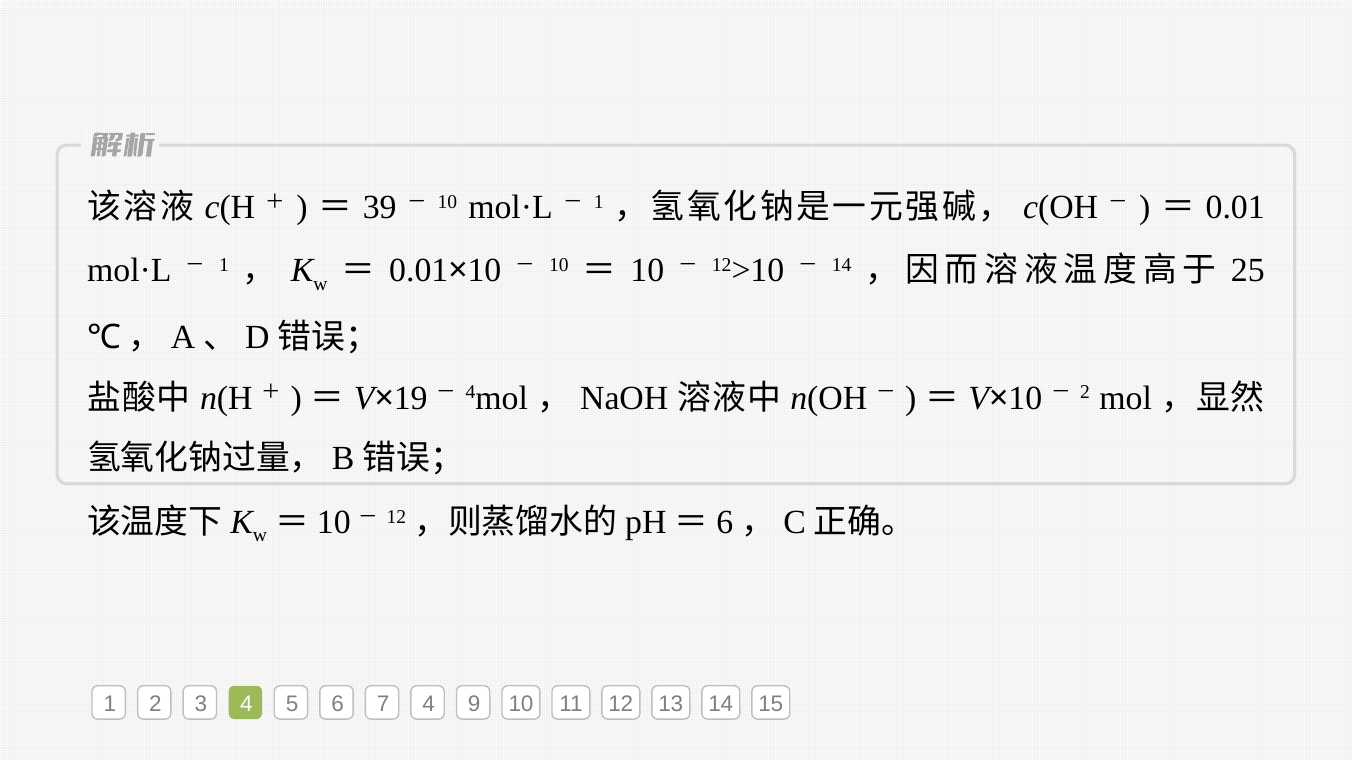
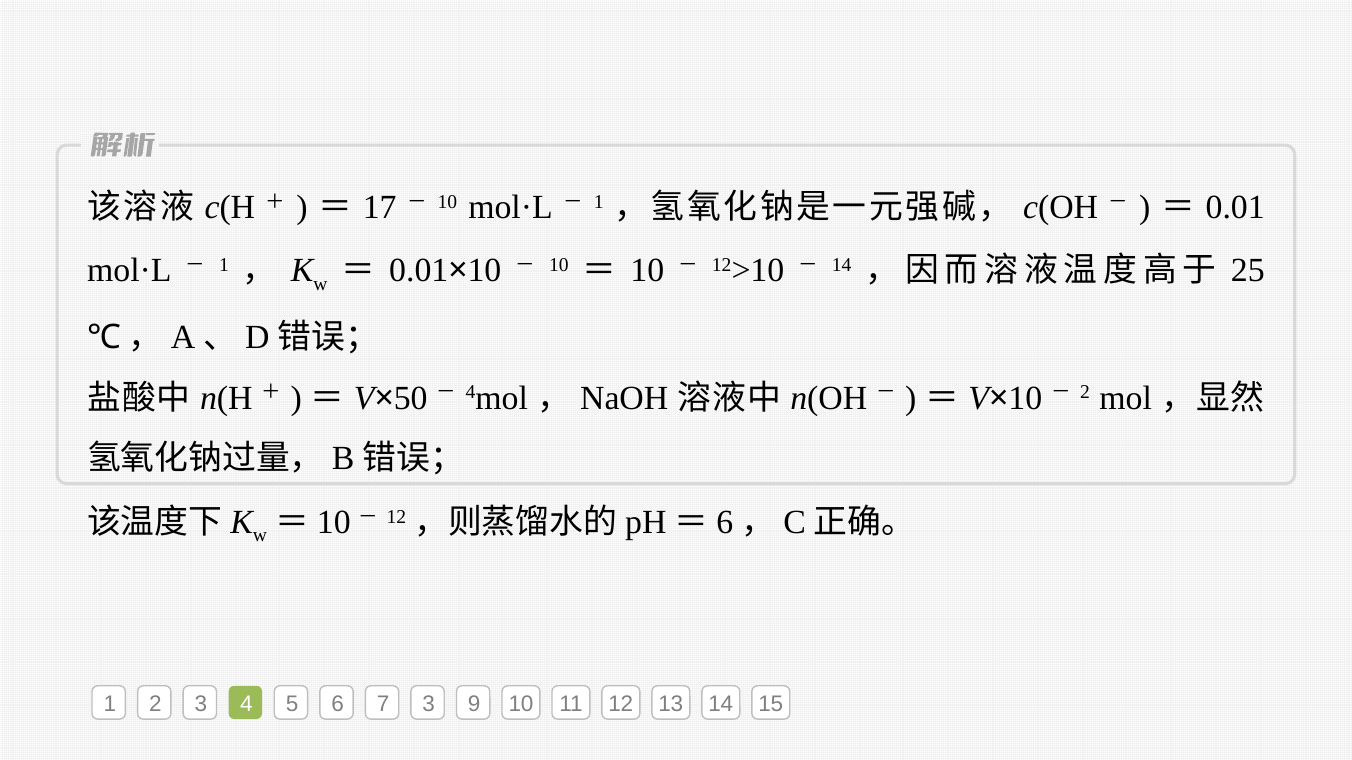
39: 39 -> 17
19: 19 -> 50
7 4: 4 -> 3
